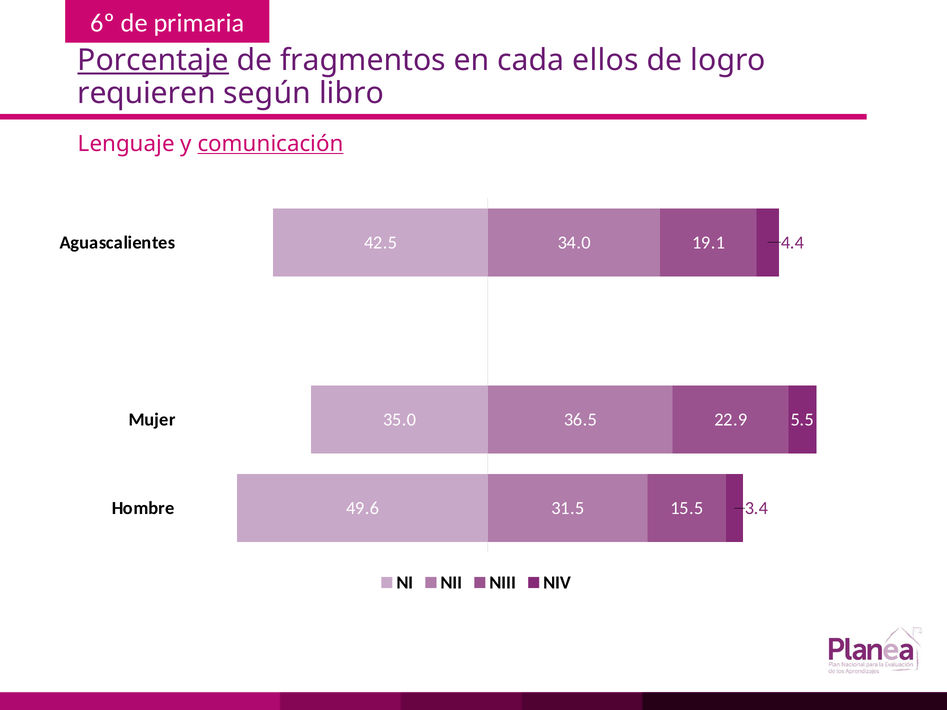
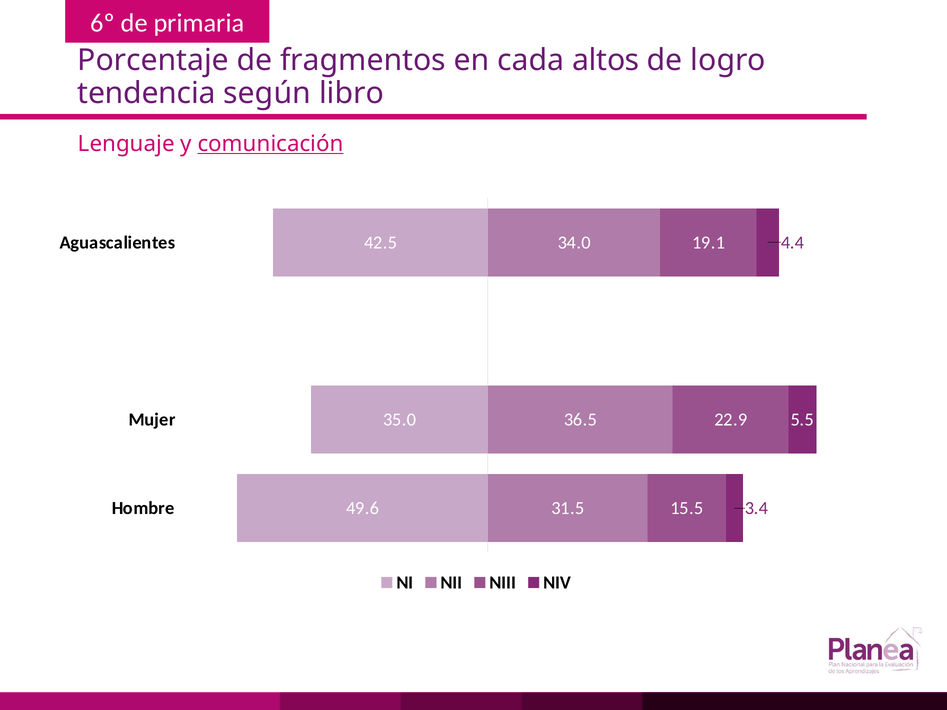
Porcentaje underline: present -> none
ellos: ellos -> altos
requieren: requieren -> tendencia
